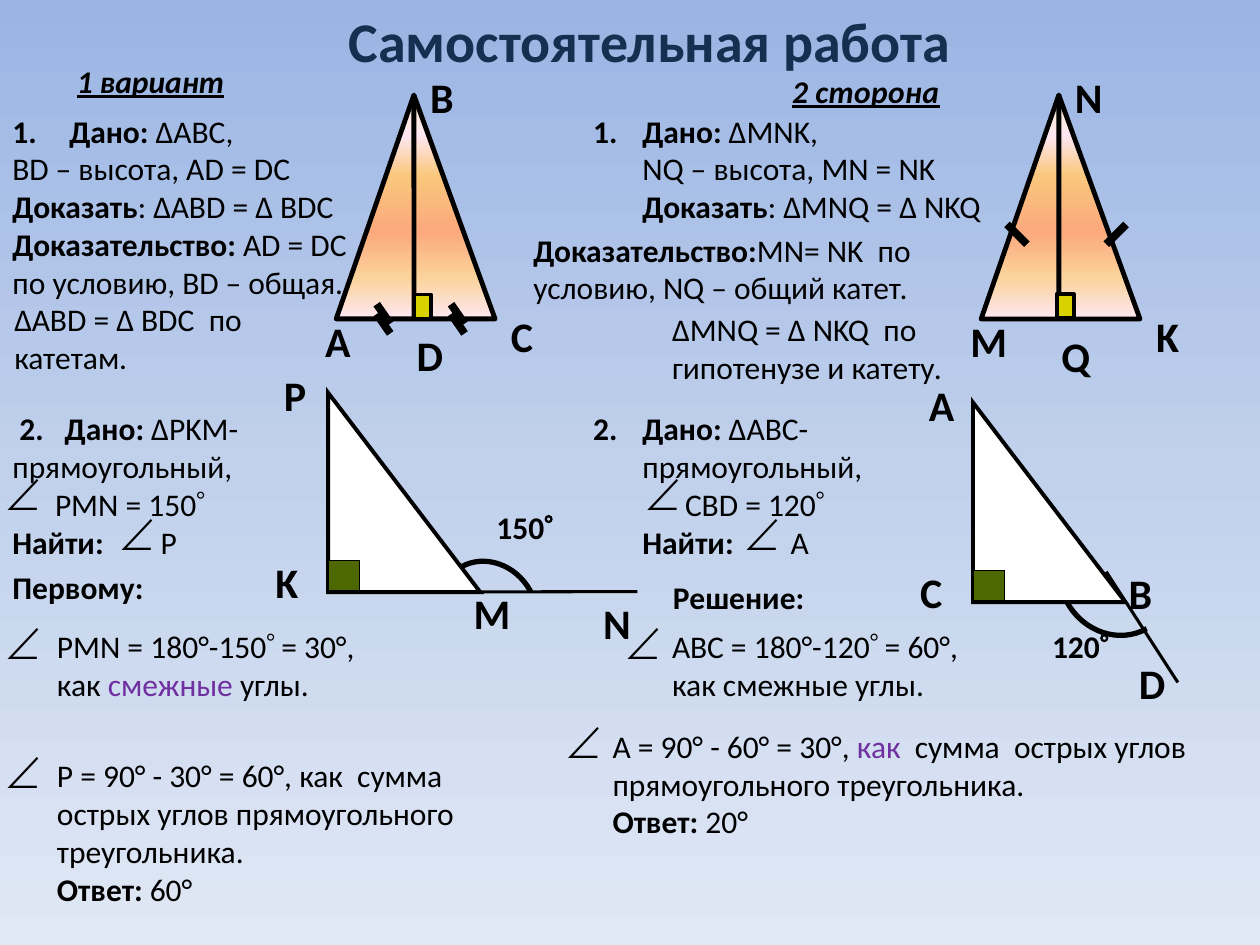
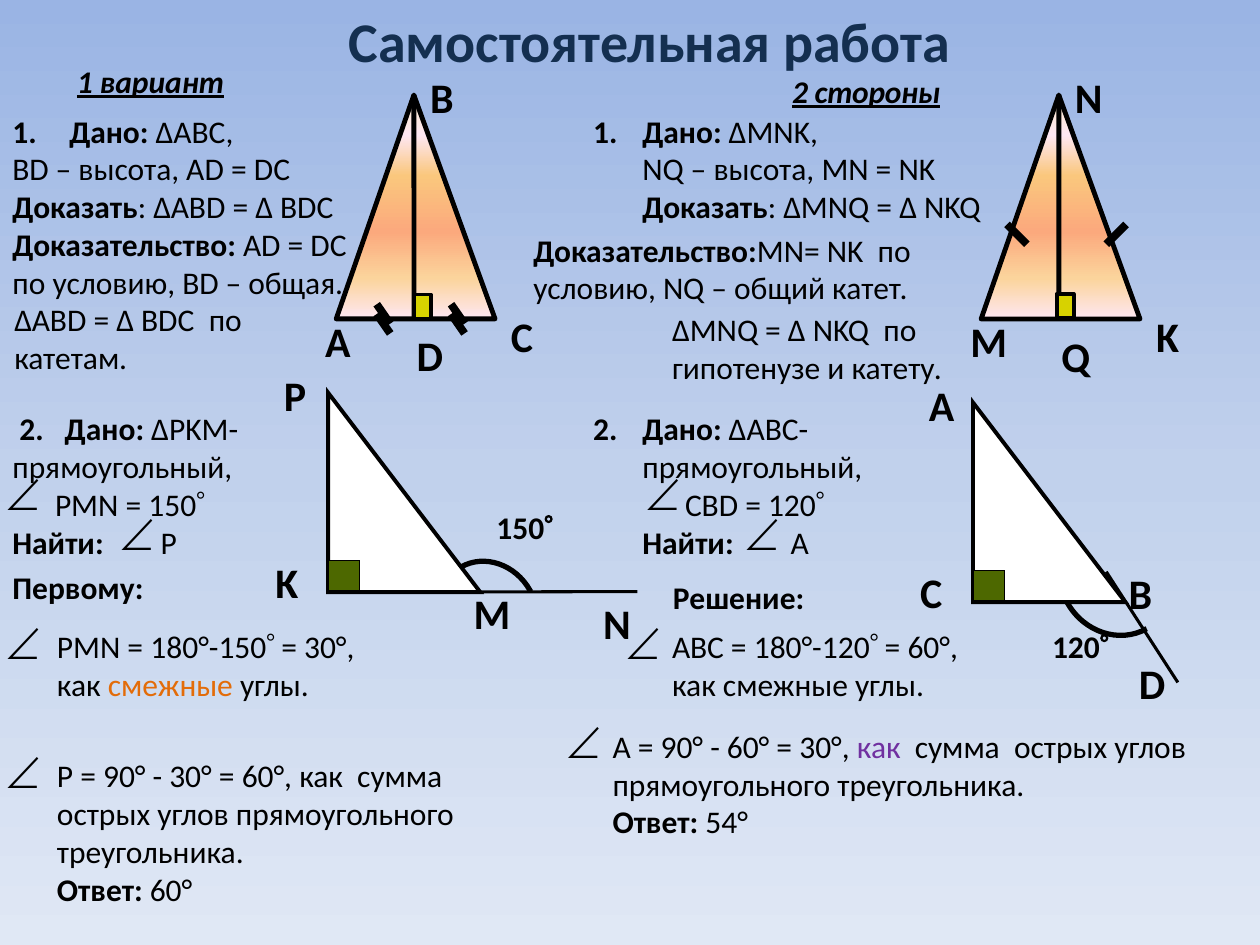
сторона: сторона -> стороны
смежные at (170, 686) colour: purple -> orange
20°: 20° -> 54°
